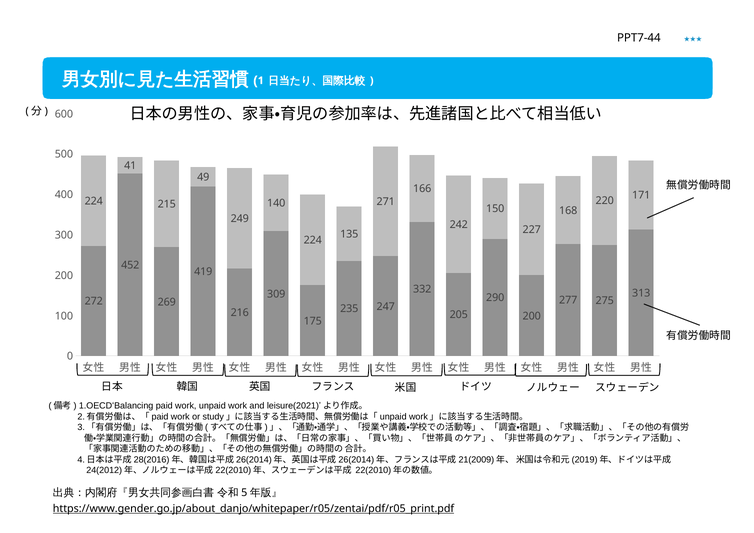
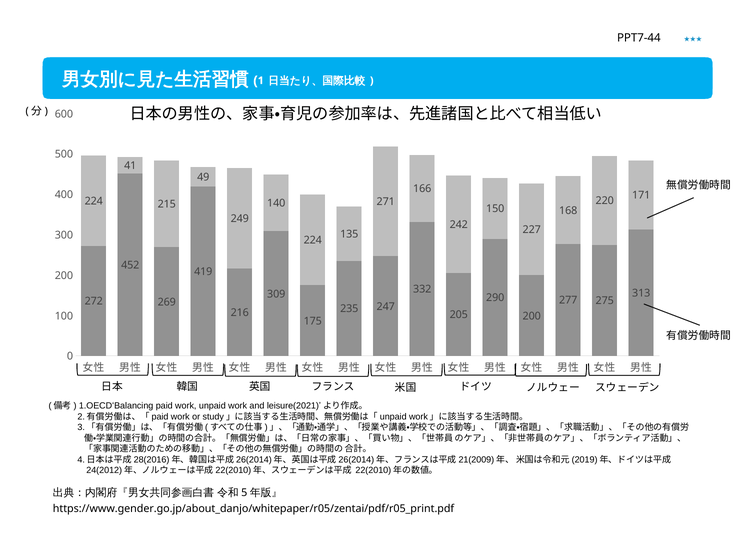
https://www.gender.go.jp/about_danjo/whitepaper/r05/zentai/pdf/r05_print.pdf underline: present -> none
